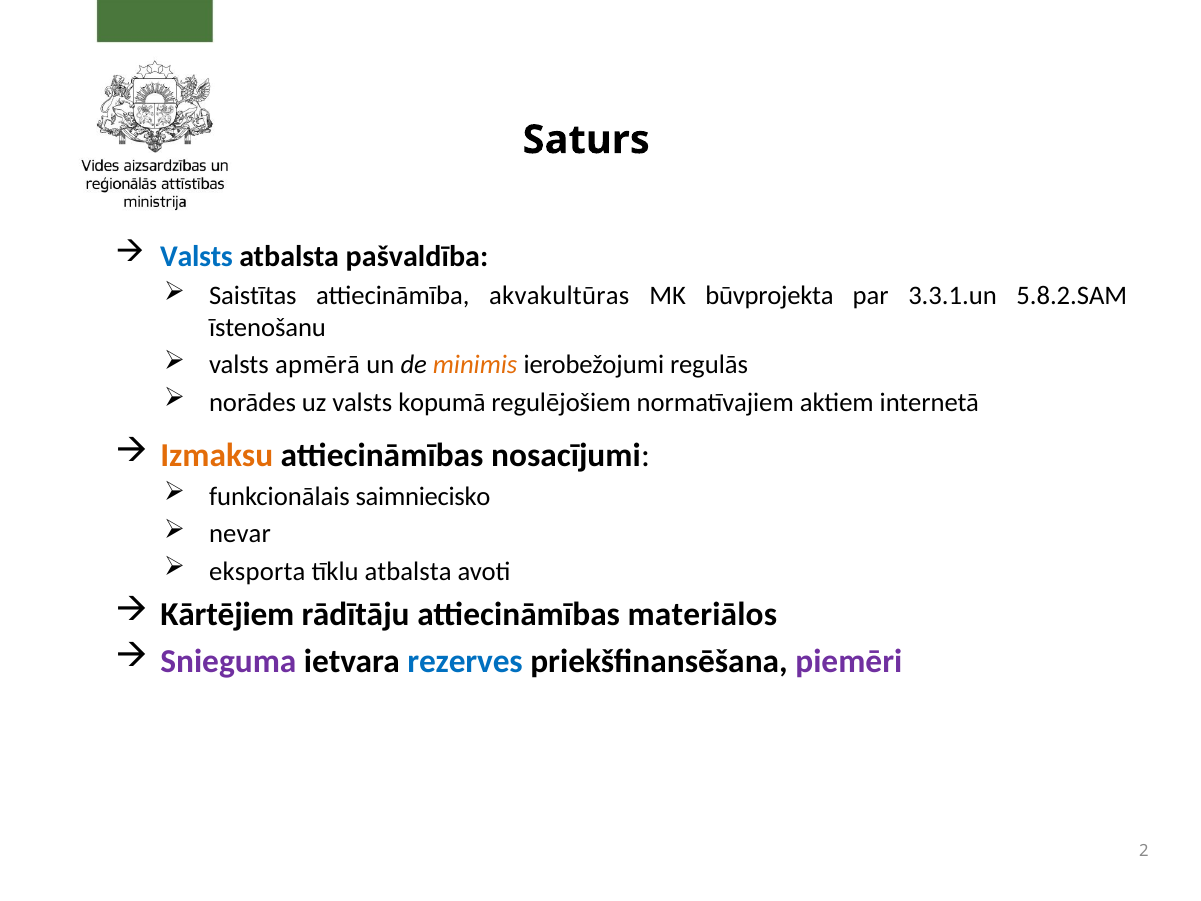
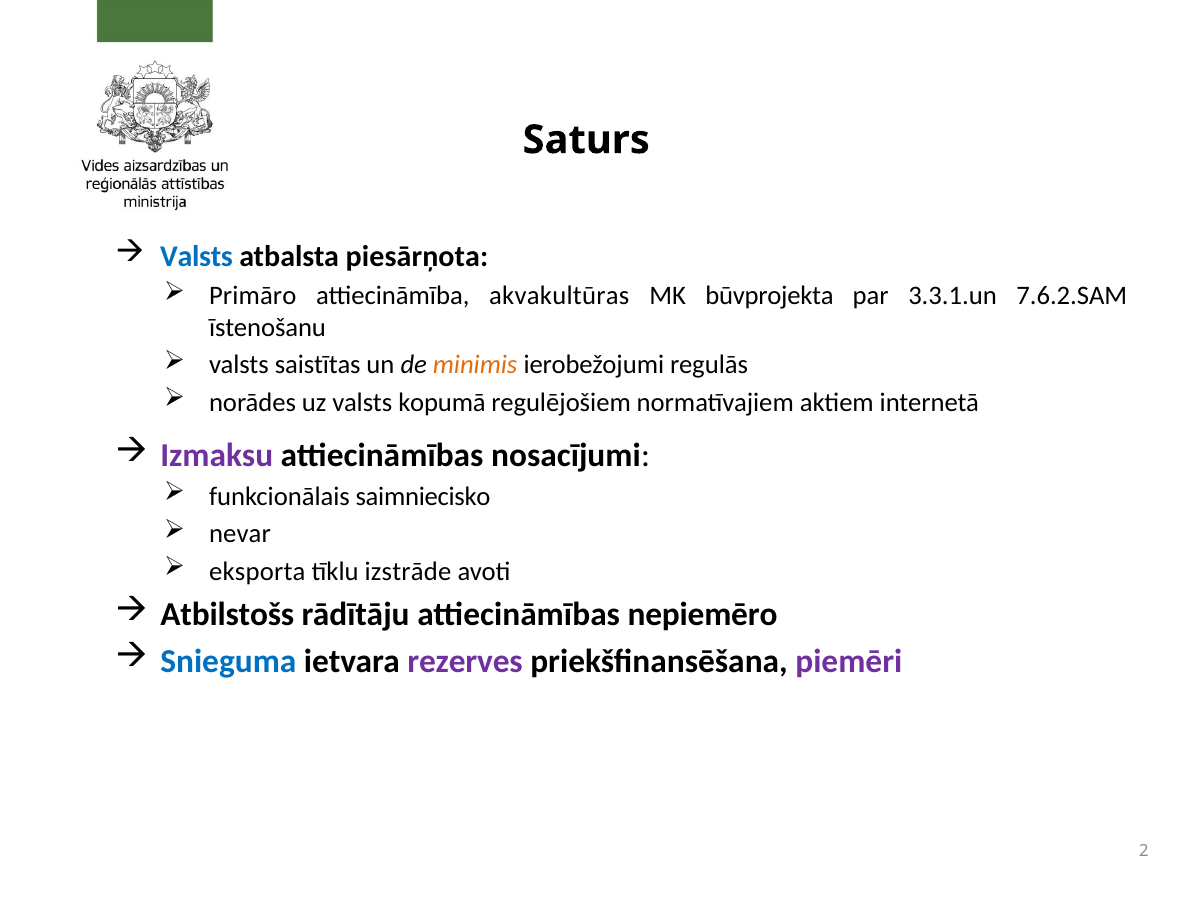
pašvaldība: pašvaldība -> piesārņota
Saistītas: Saistītas -> Primāro
5.8.2.SAM: 5.8.2.SAM -> 7.6.2.SAM
apmērā: apmērā -> saistītas
Izmaksu colour: orange -> purple
tīklu atbalsta: atbalsta -> izstrāde
Kārtējiem: Kārtējiem -> Atbilstošs
materiālos: materiālos -> nepiemēro
Snieguma colour: purple -> blue
rezerves colour: blue -> purple
